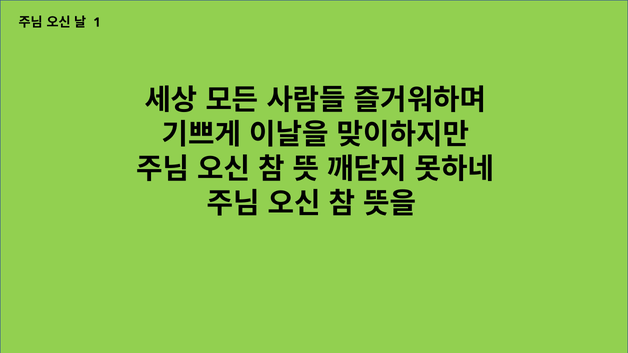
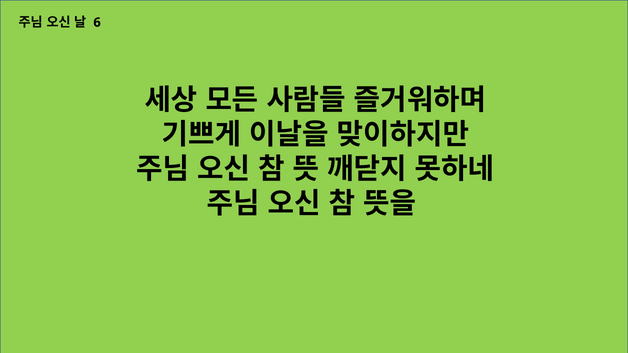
1: 1 -> 6
